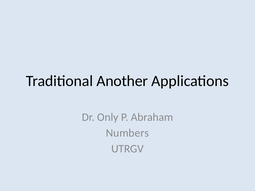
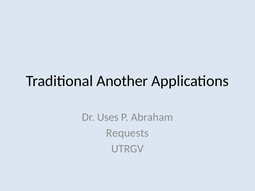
Only: Only -> Uses
Numbers: Numbers -> Requests
